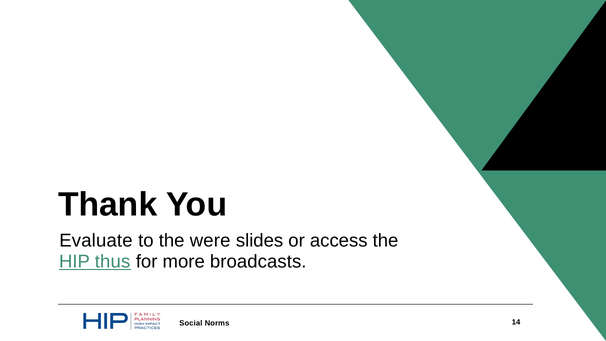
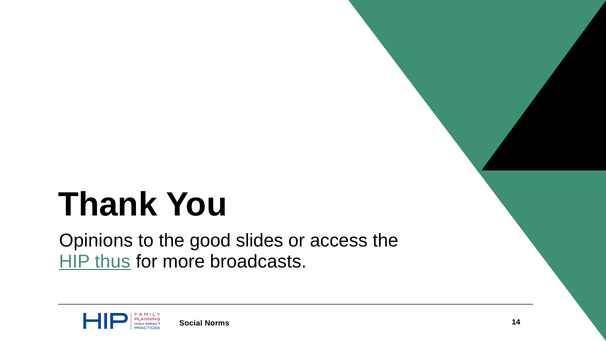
Evaluate: Evaluate -> Opinions
were: were -> good
